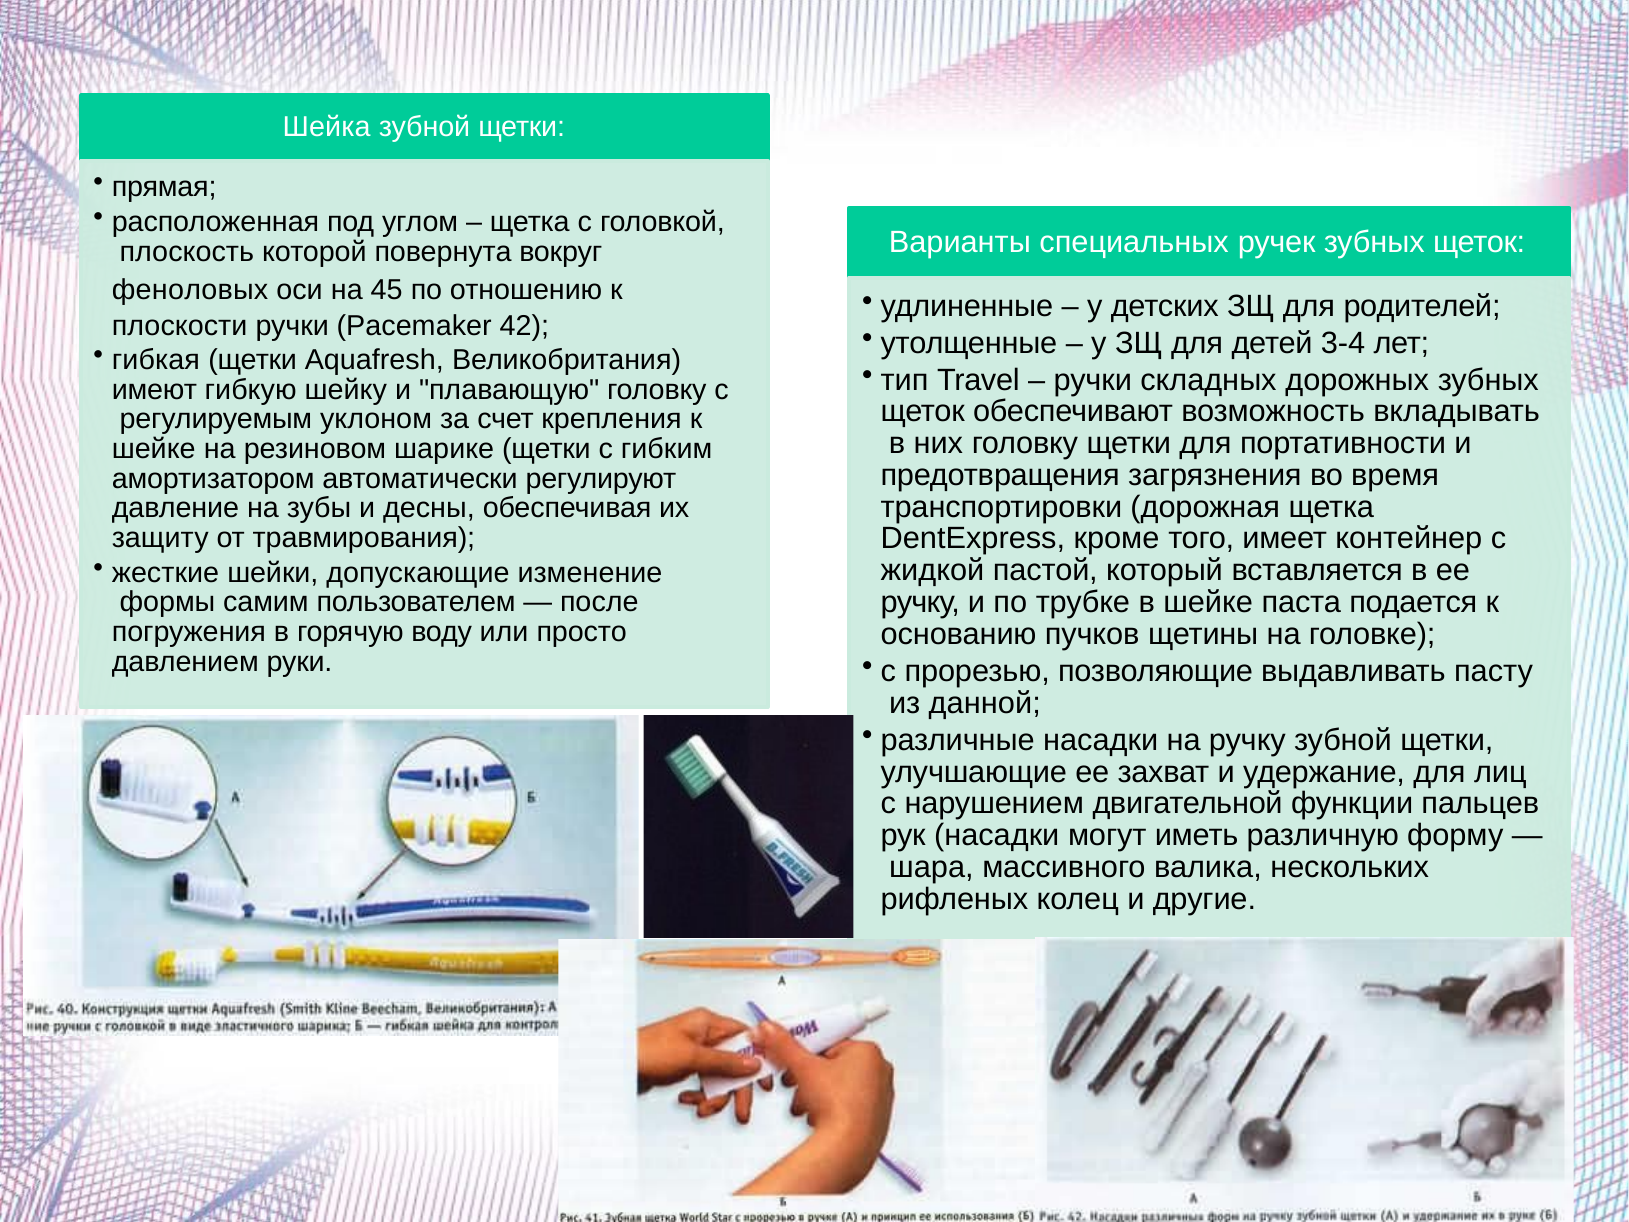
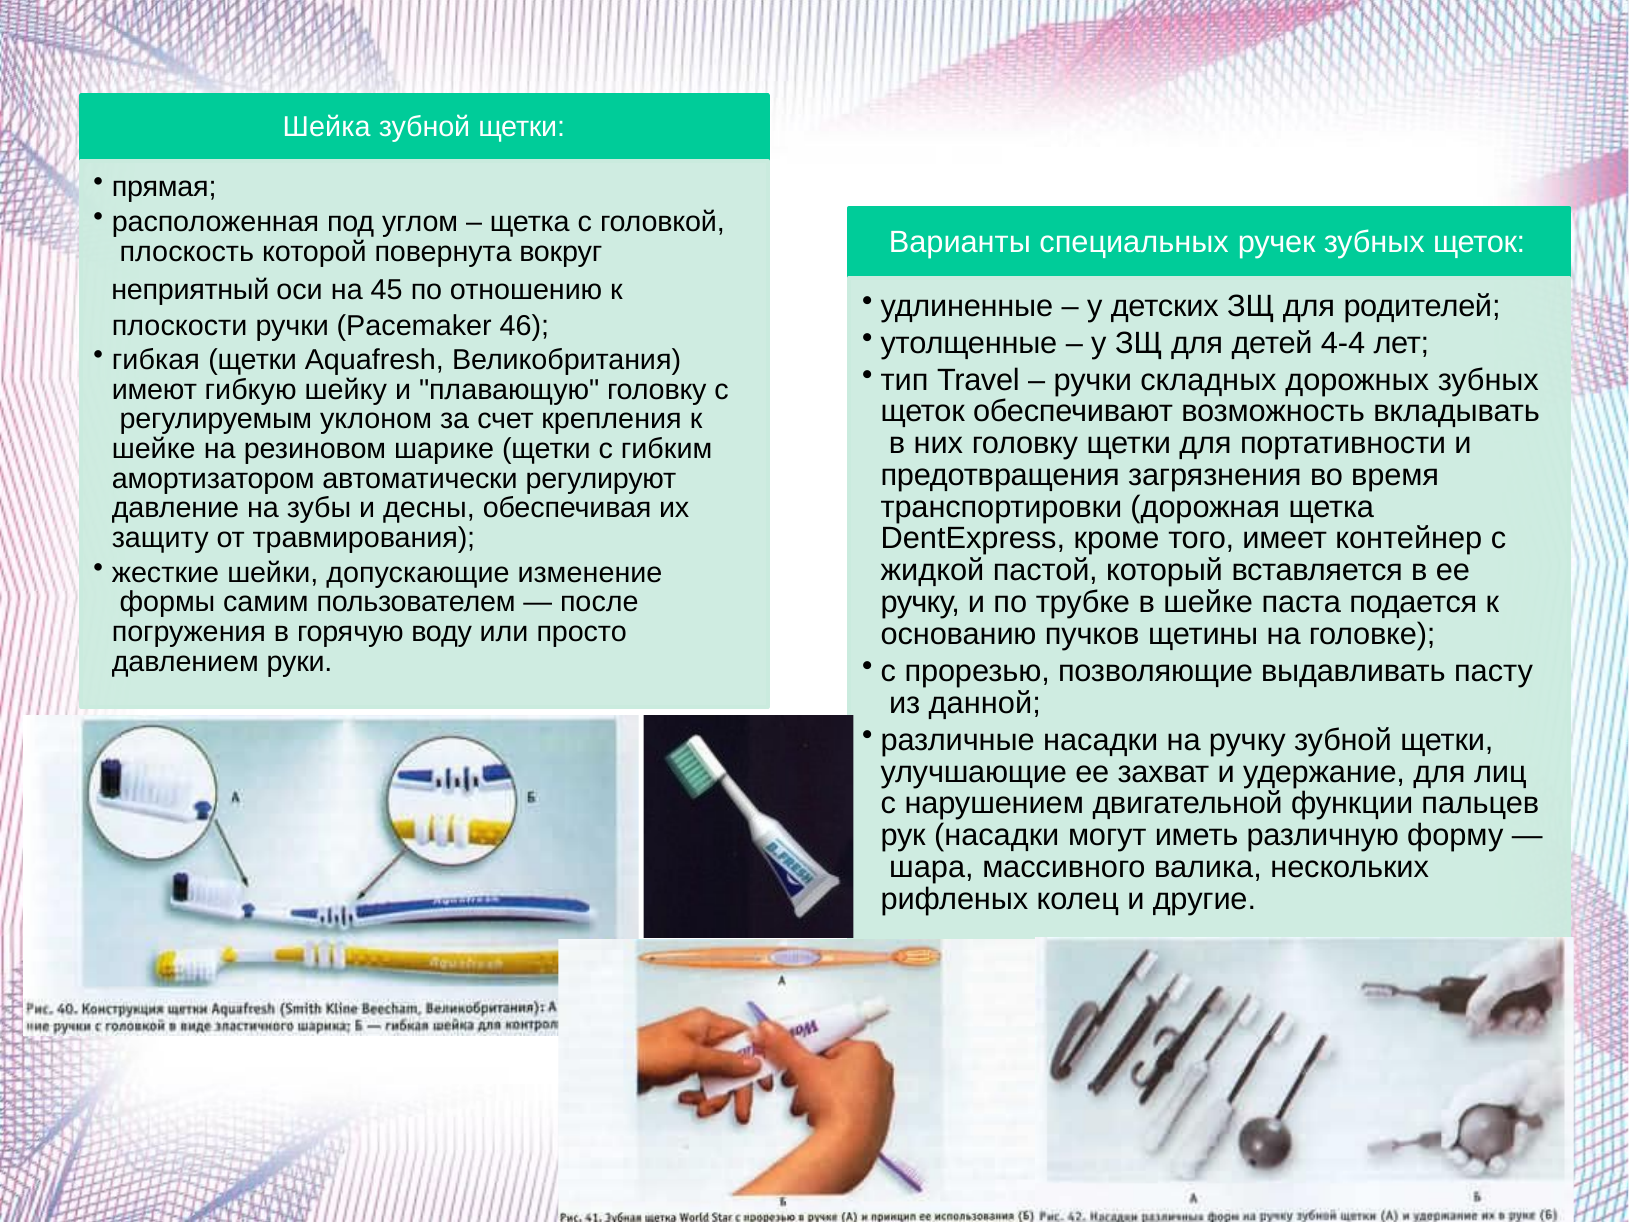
феноловых: феноловых -> неприятный
42: 42 -> 46
3-4: 3-4 -> 4-4
